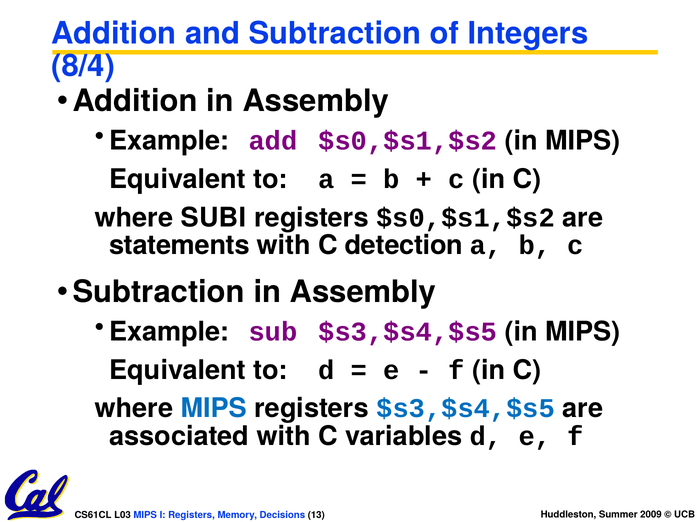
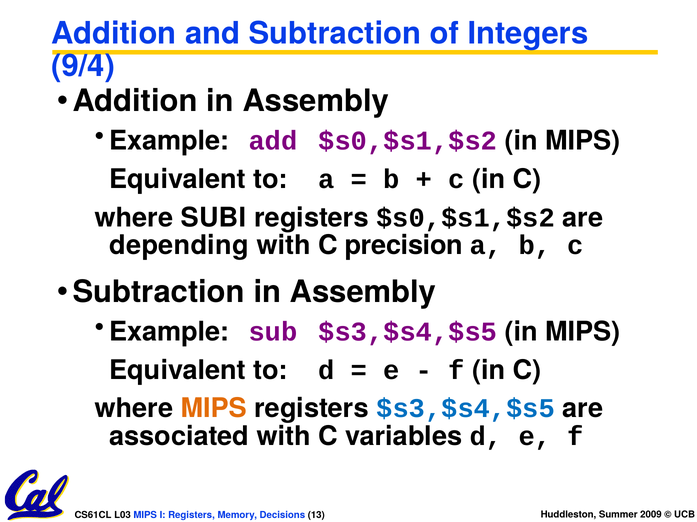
8/4: 8/4 -> 9/4
statements: statements -> depending
detection: detection -> precision
MIPS at (214, 409) colour: blue -> orange
